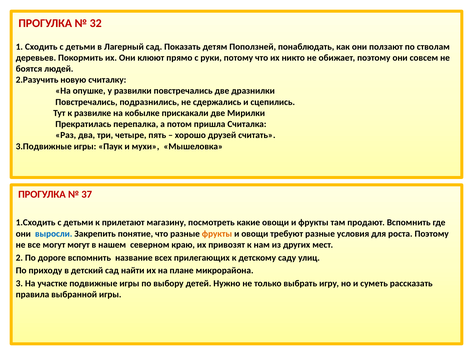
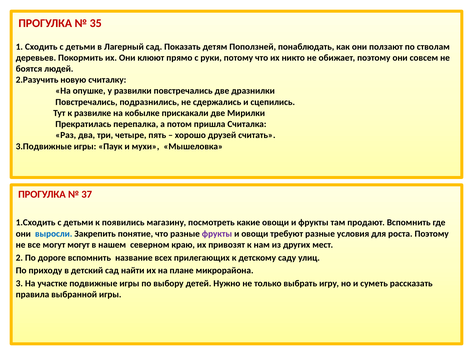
32: 32 -> 35
прилетают: прилетают -> появились
фрукты at (217, 234) colour: orange -> purple
